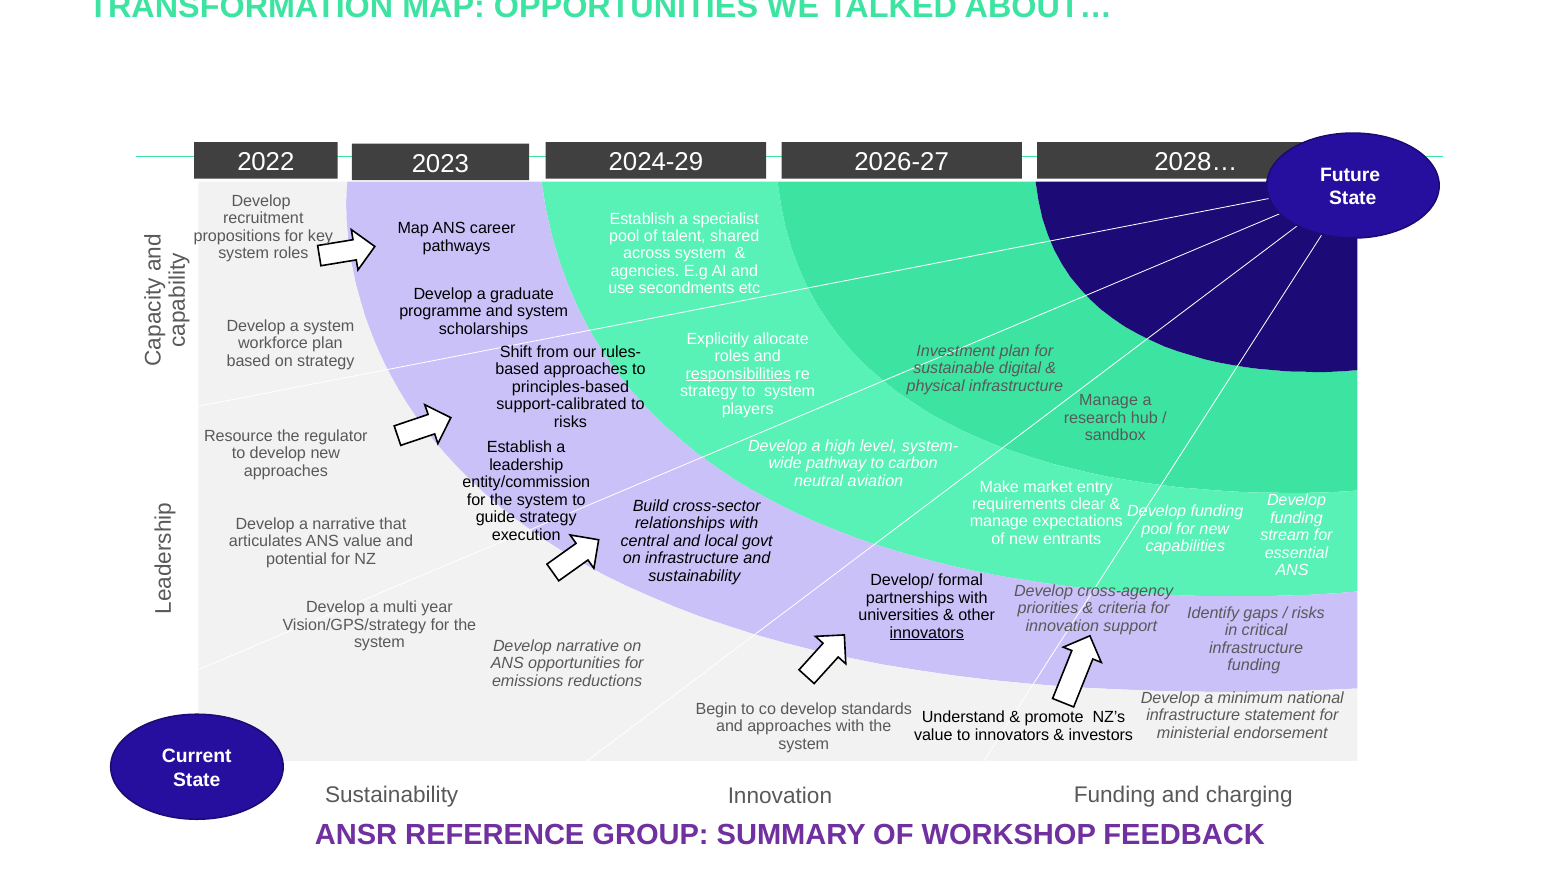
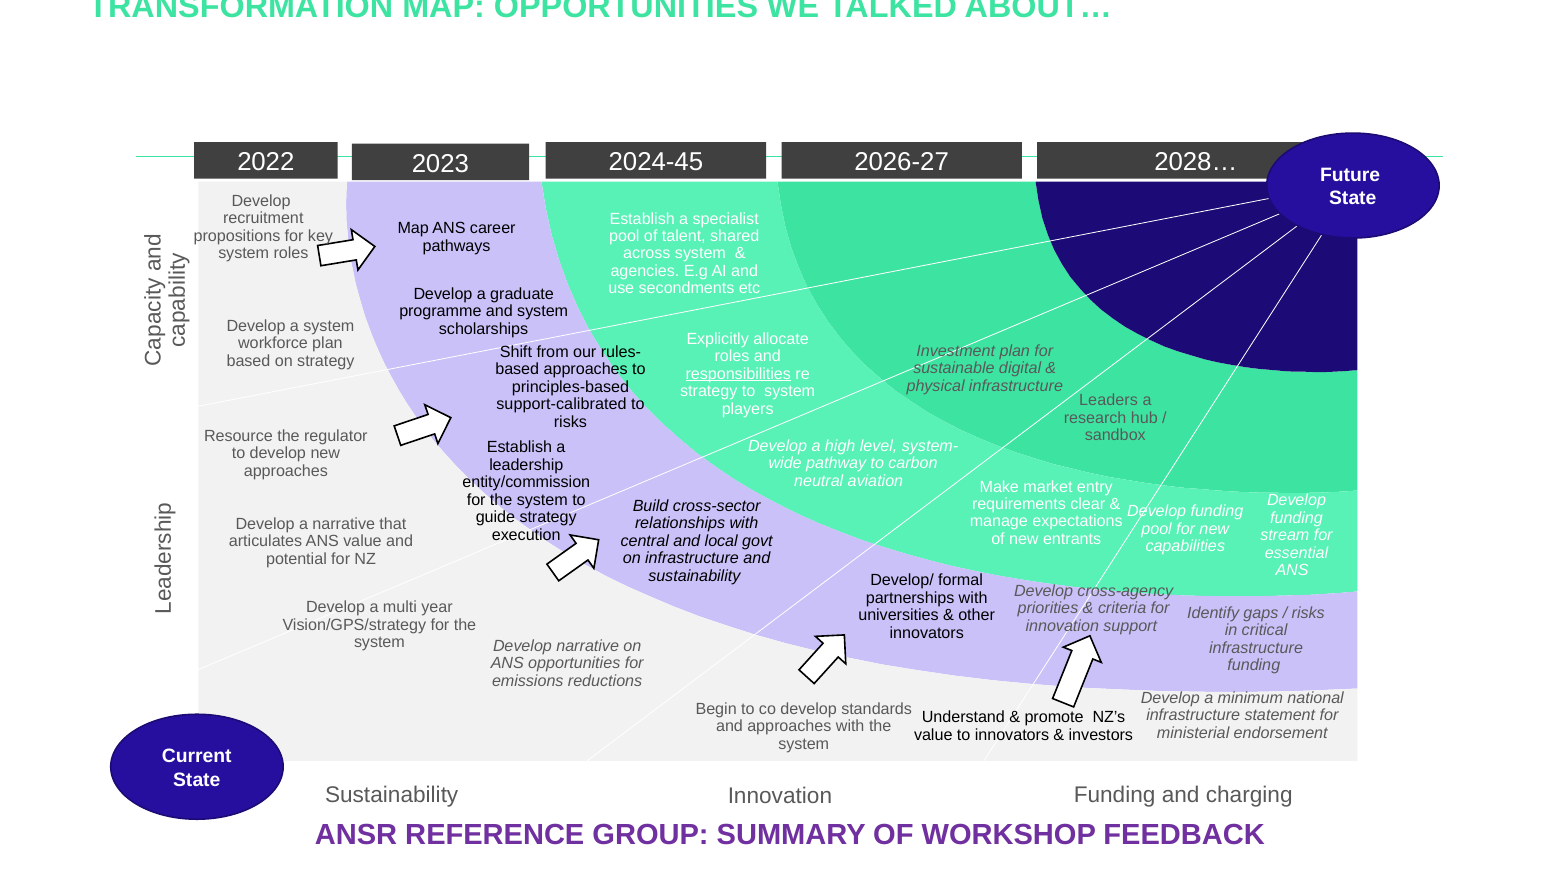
2024-29: 2024-29 -> 2024-45
Manage at (1109, 400): Manage -> Leaders
innovators at (927, 633) underline: present -> none
